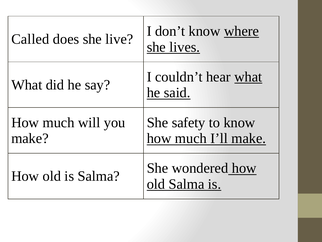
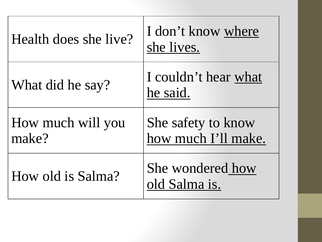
Called: Called -> Health
